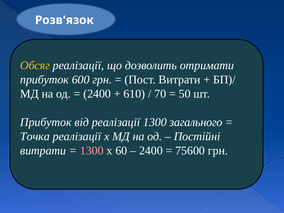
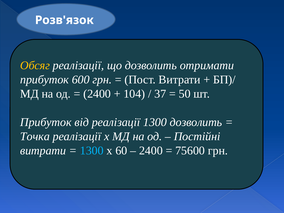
610: 610 -> 104
70: 70 -> 37
1300 загального: загального -> дозволить
1300 at (92, 151) colour: pink -> light blue
